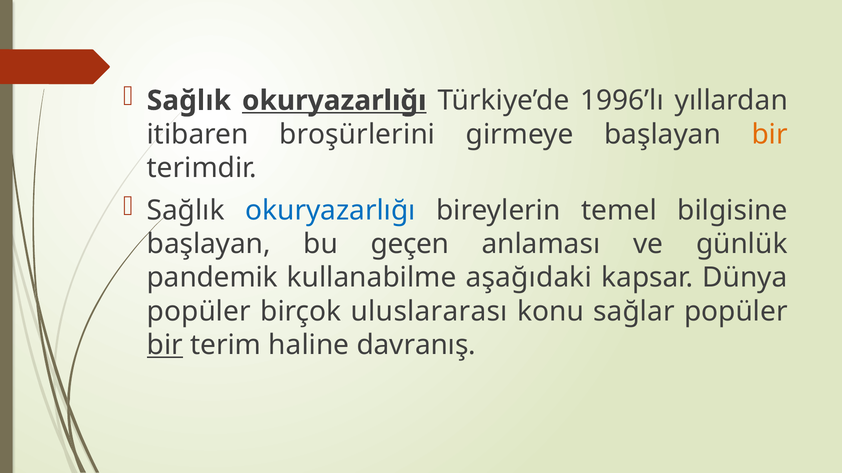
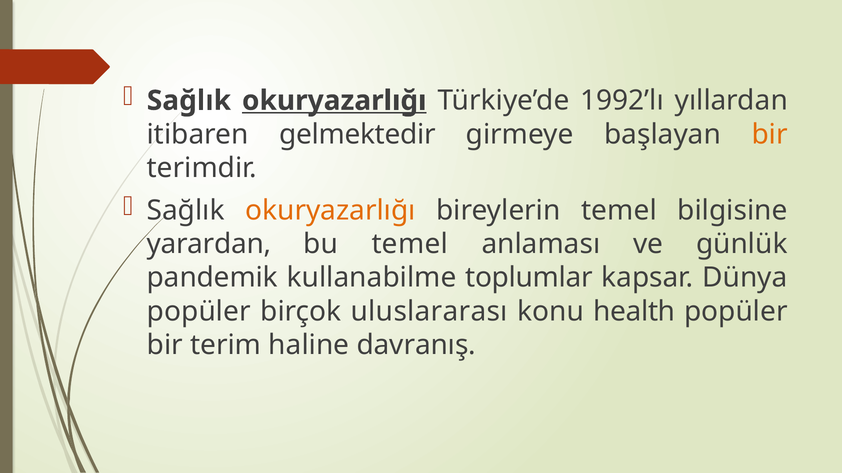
1996’lı: 1996’lı -> 1992’lı
broşürlerini: broşürlerini -> gelmektedir
okuryazarlığı at (330, 211) colour: blue -> orange
başlayan at (209, 244): başlayan -> yarardan
bu geçen: geçen -> temel
aşağıdaki: aşağıdaki -> toplumlar
sağlar: sağlar -> health
bir at (165, 346) underline: present -> none
